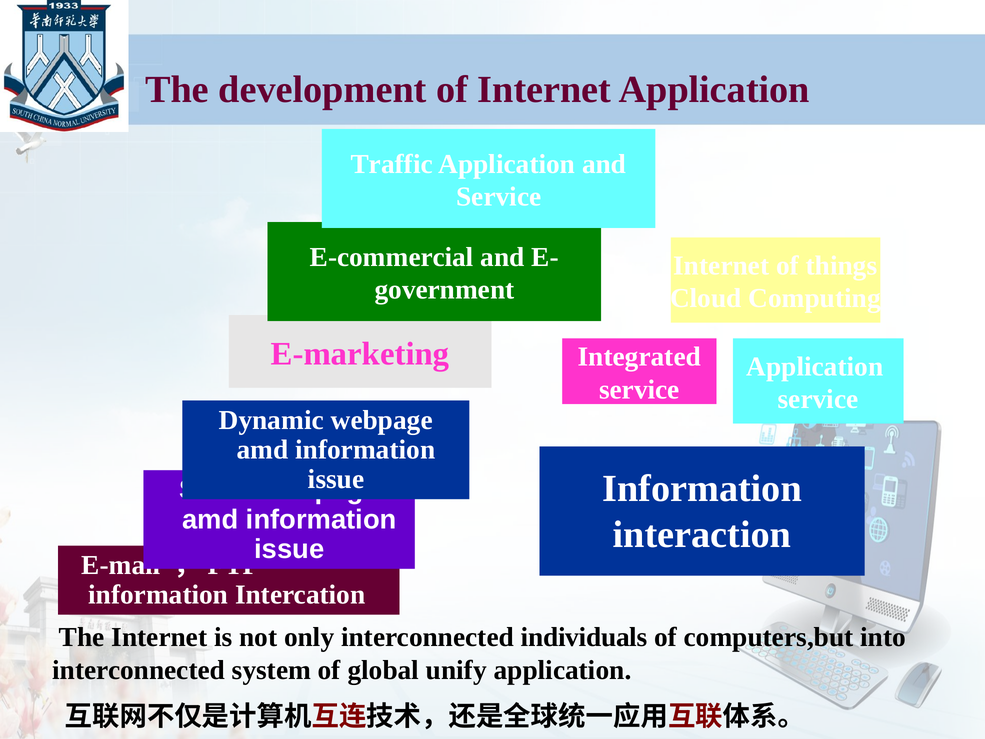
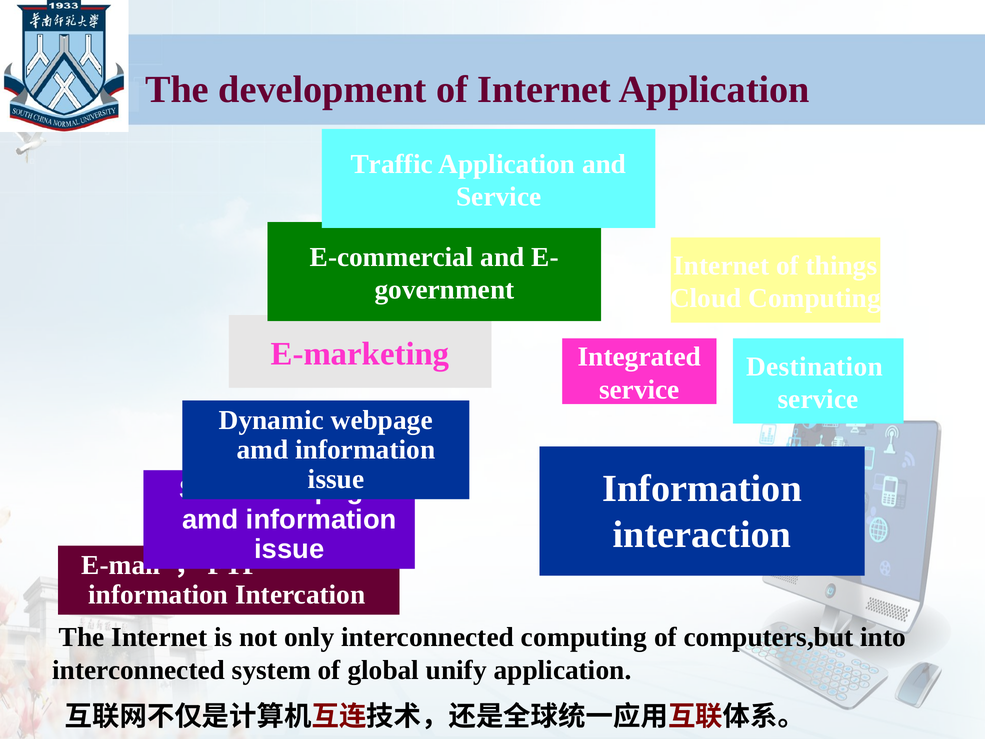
Application at (815, 366): Application -> Destination
interconnected individuals: individuals -> computing
